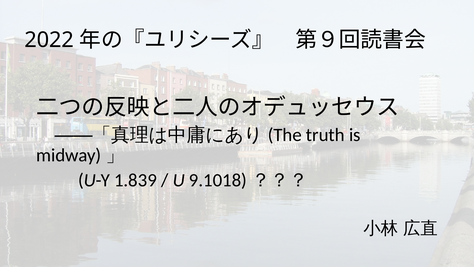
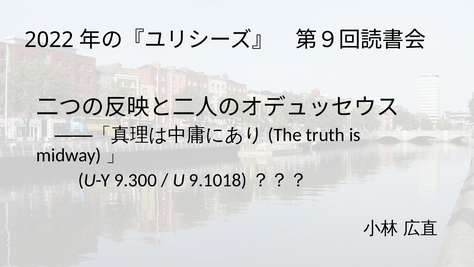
1.839: 1.839 -> 9.300
